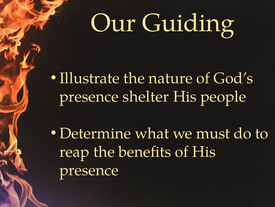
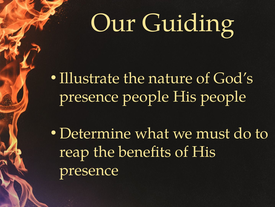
presence shelter: shelter -> people
